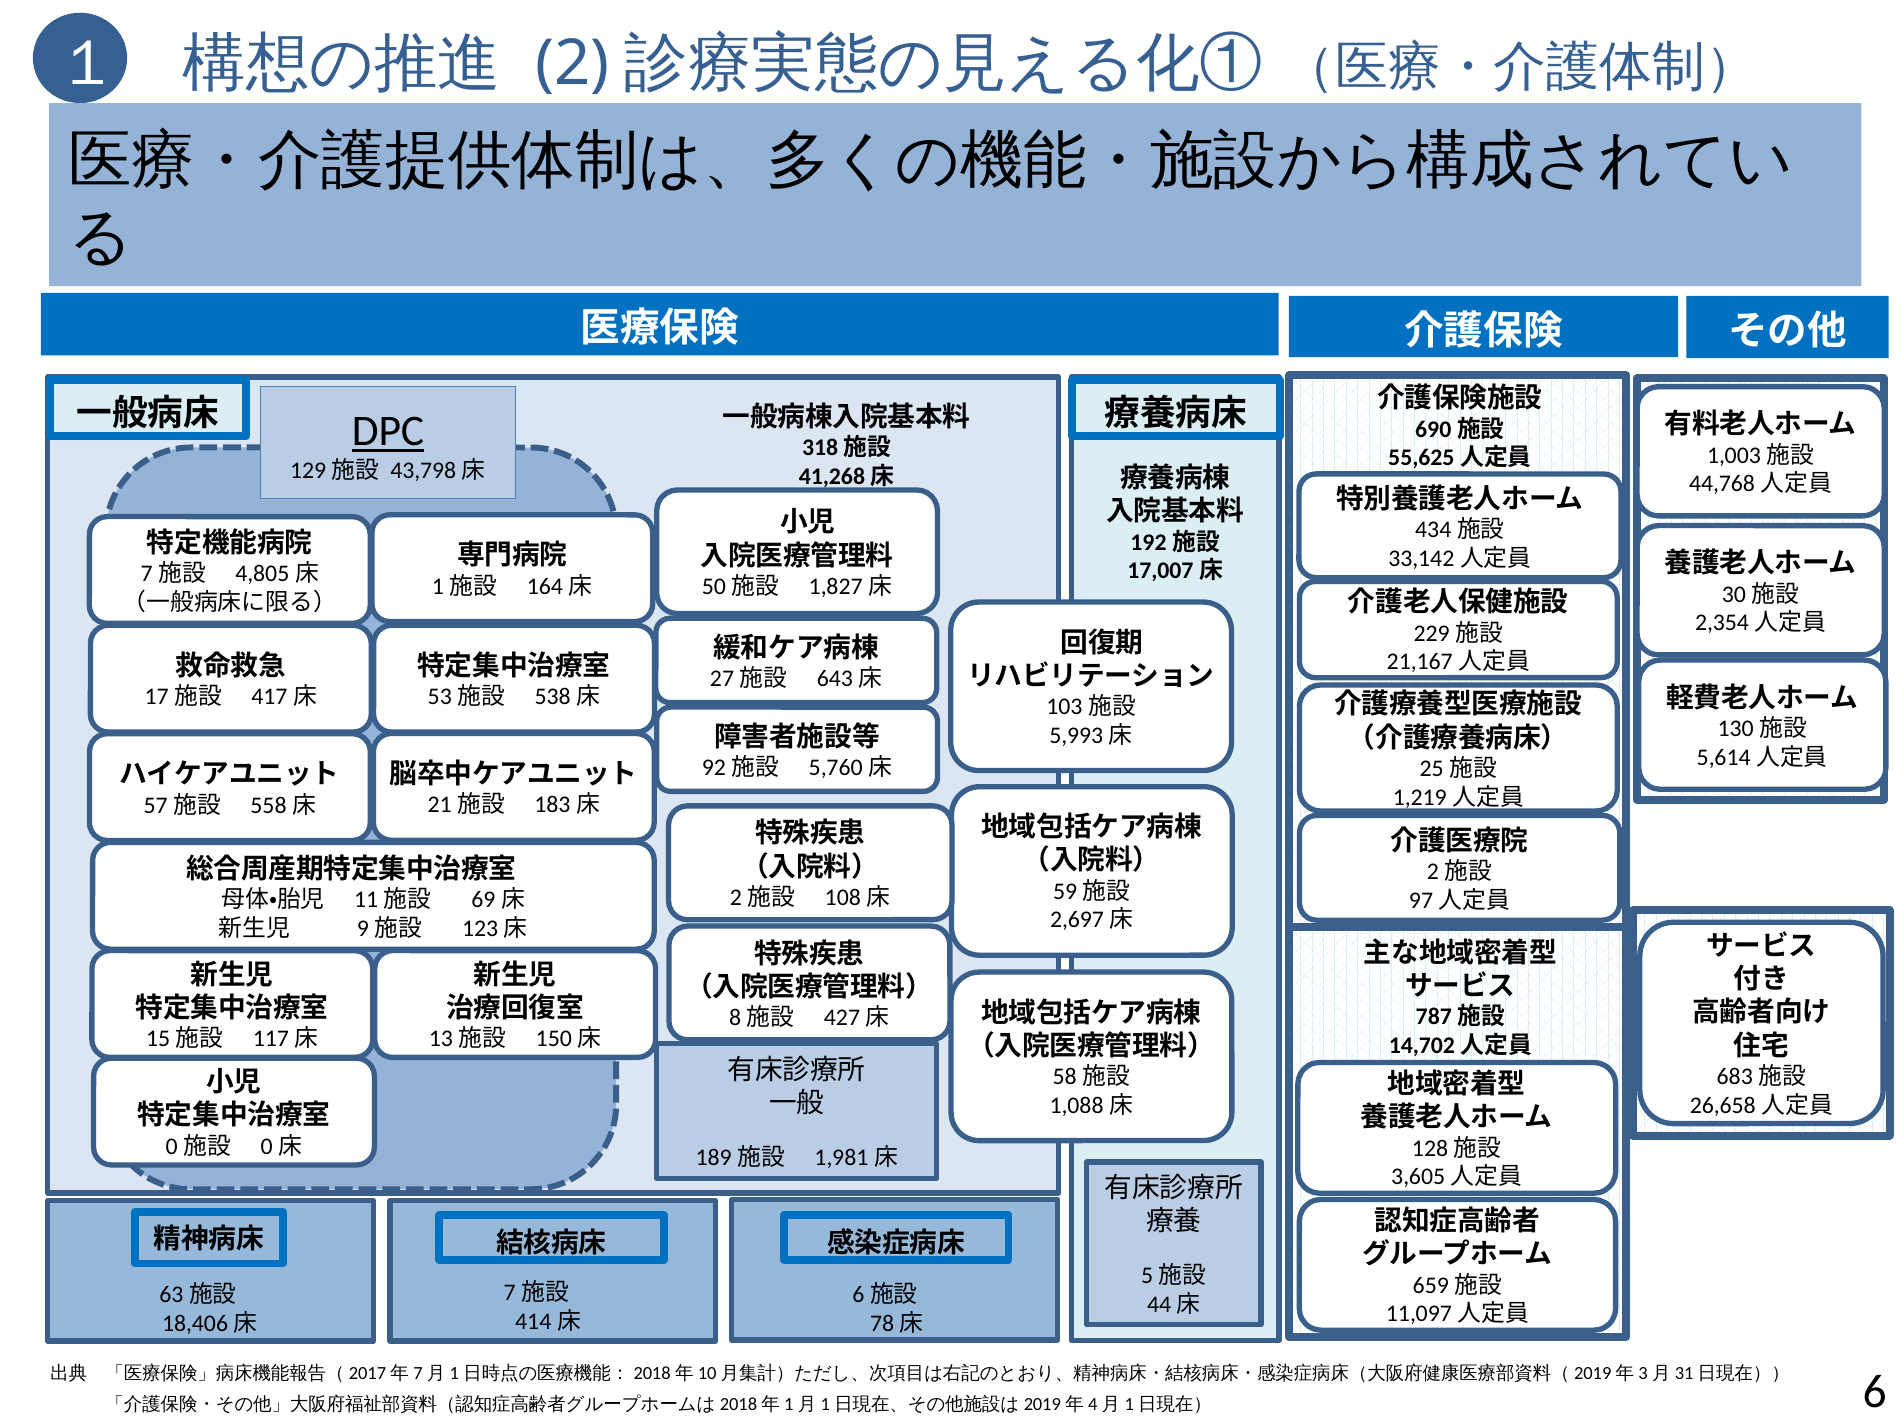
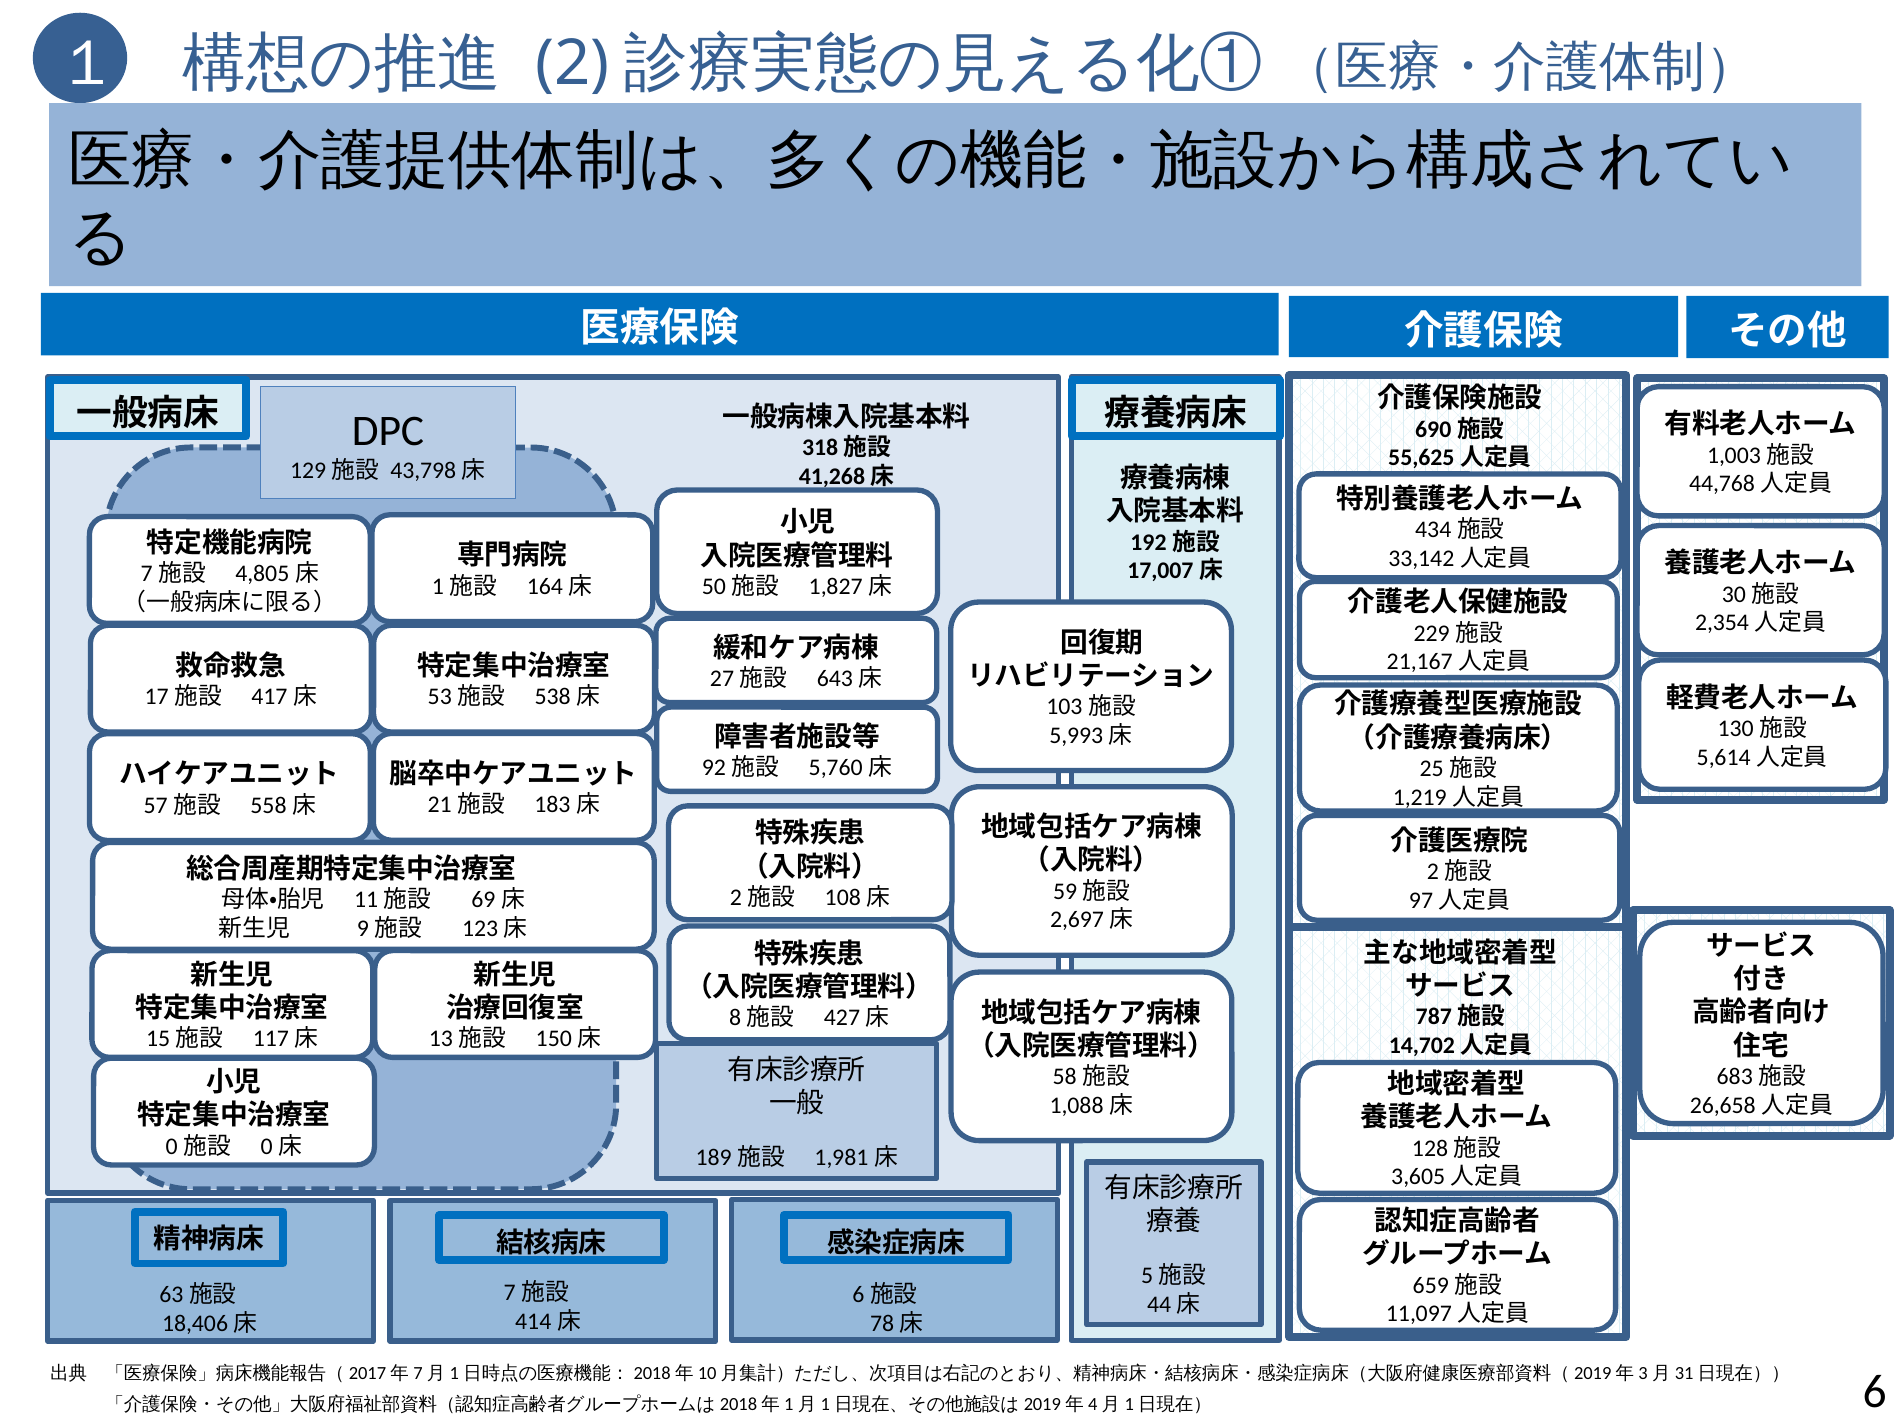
DPC underline: present -> none
